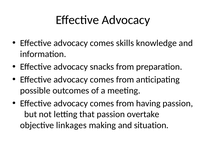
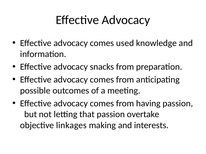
skills: skills -> used
situation: situation -> interests
